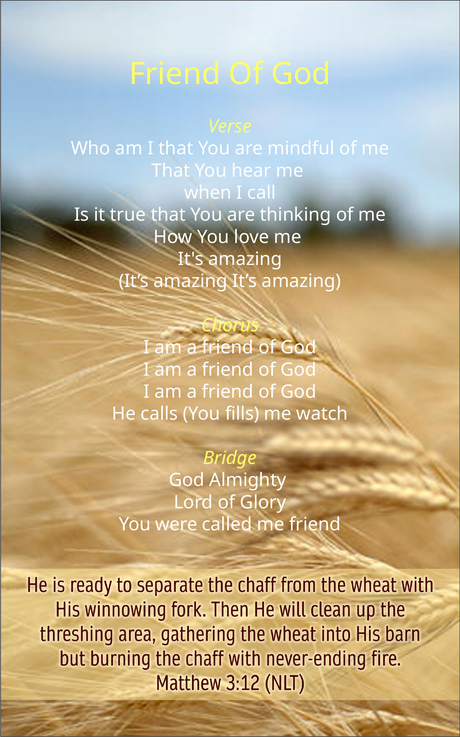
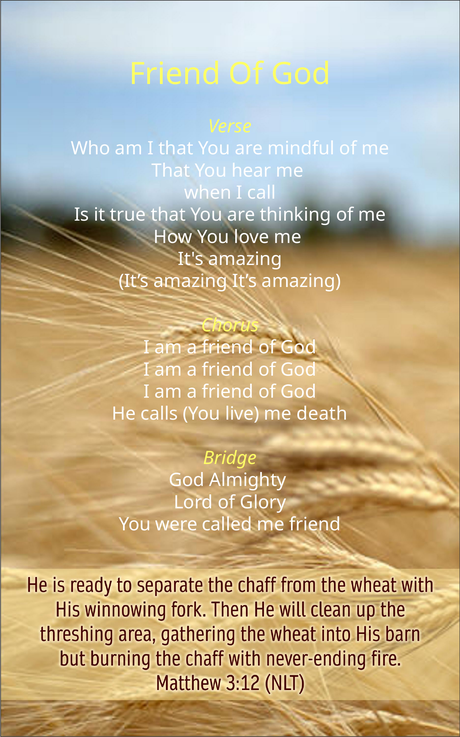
fills: fills -> live
watch: watch -> death
